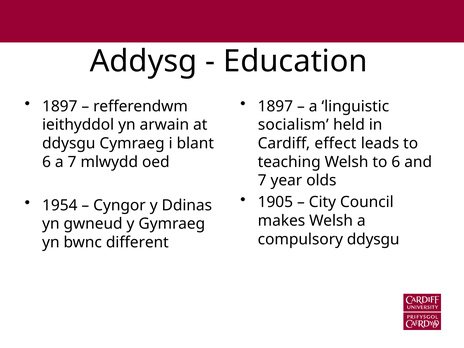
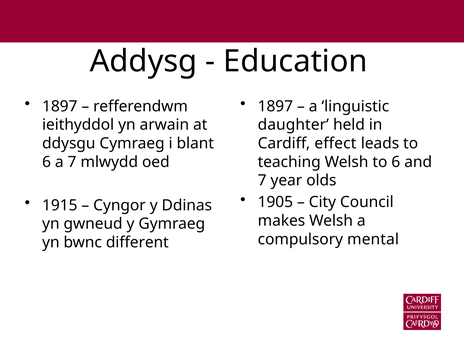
socialism: socialism -> daughter
1954: 1954 -> 1915
compulsory ddysgu: ddysgu -> mental
